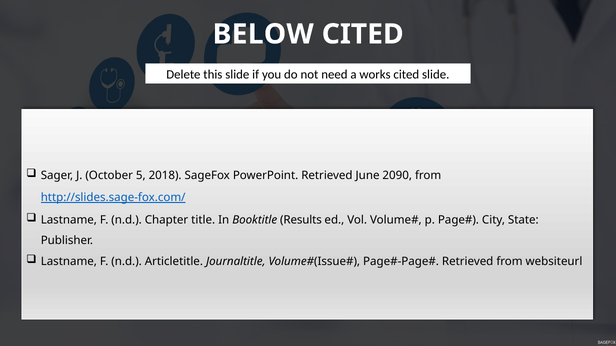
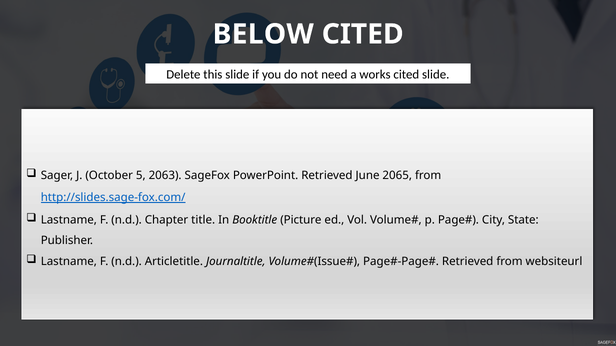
2018: 2018 -> 2063
2090: 2090 -> 2065
Results: Results -> Picture
